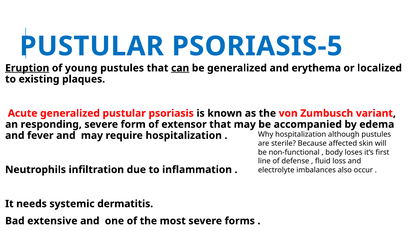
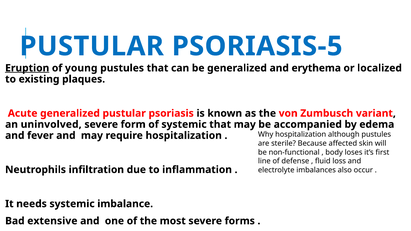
can underline: present -> none
responding: responding -> uninvolved
of extensor: extensor -> systemic
dermatitis: dermatitis -> imbalance
